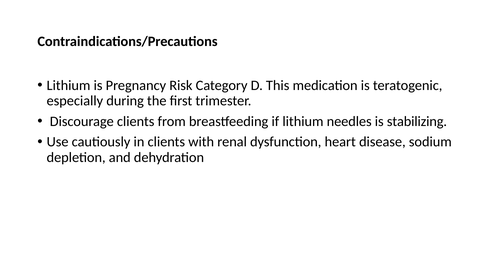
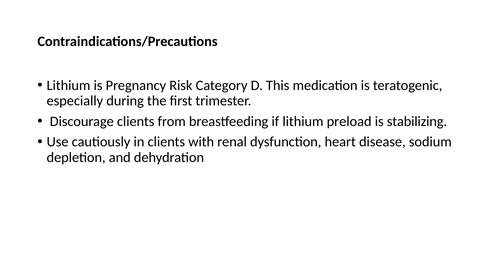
needles: needles -> preload
